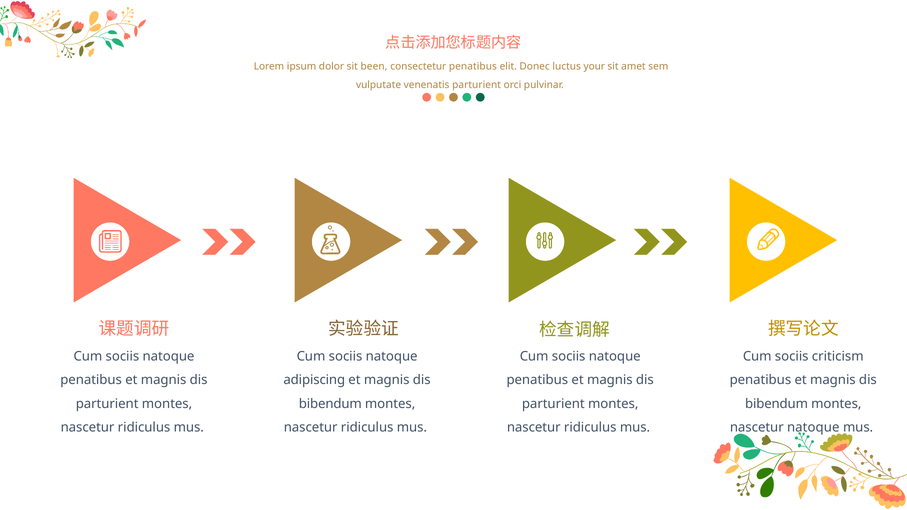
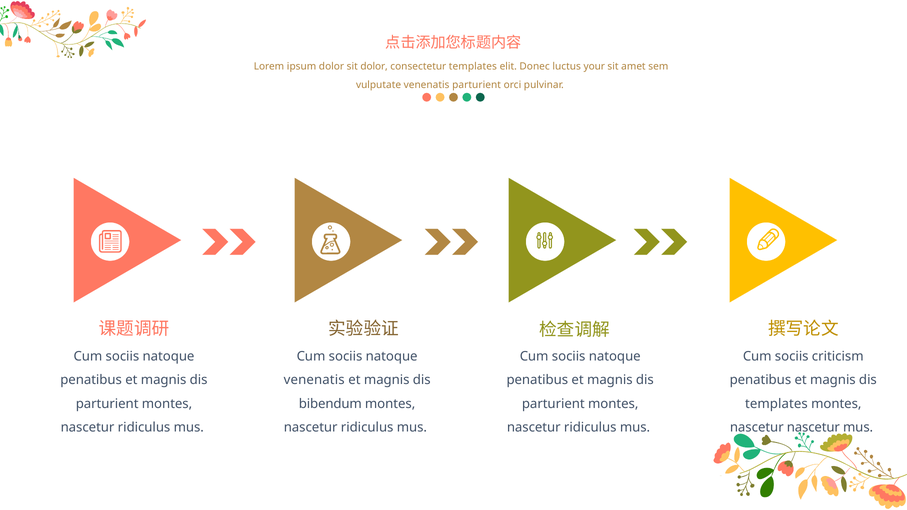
sit been: been -> dolor
consectetur penatibus: penatibus -> templates
adipiscing at (314, 380): adipiscing -> venenatis
bibendum at (777, 404): bibendum -> templates
nascetur natoque: natoque -> nascetur
